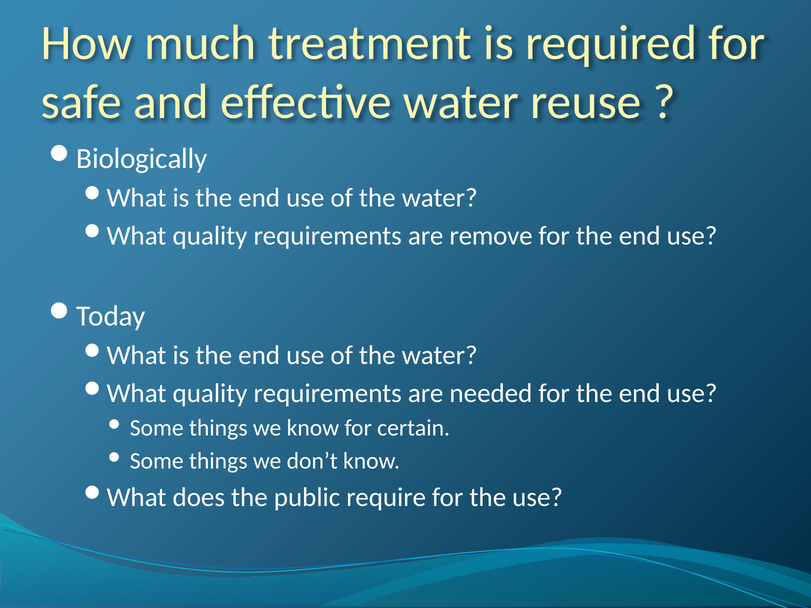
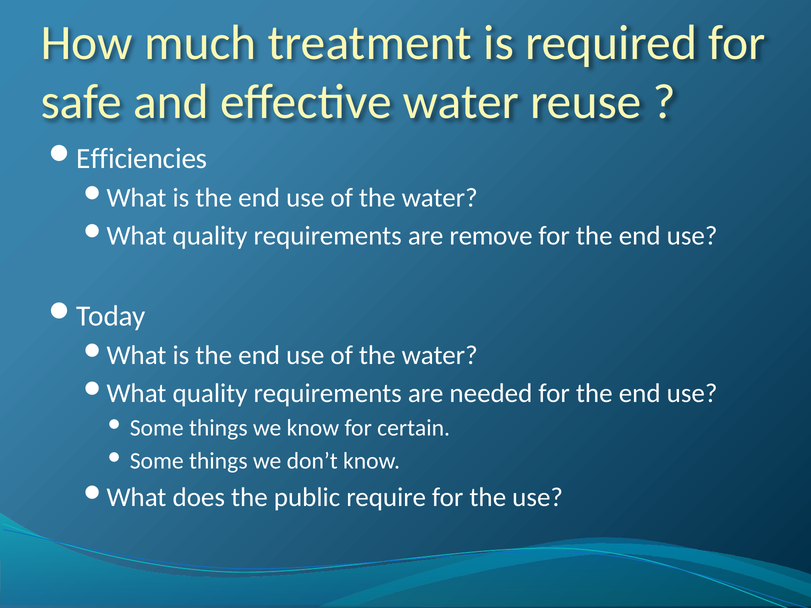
Biologically: Biologically -> Efficiencies
